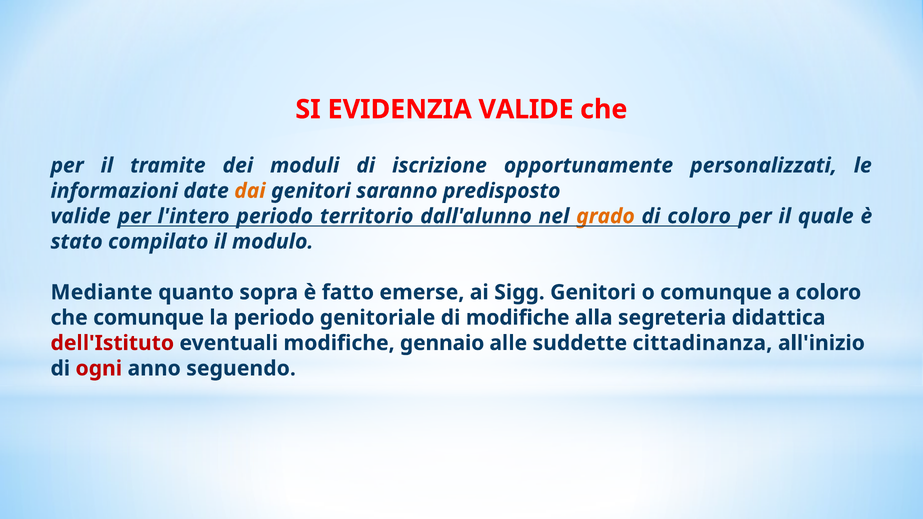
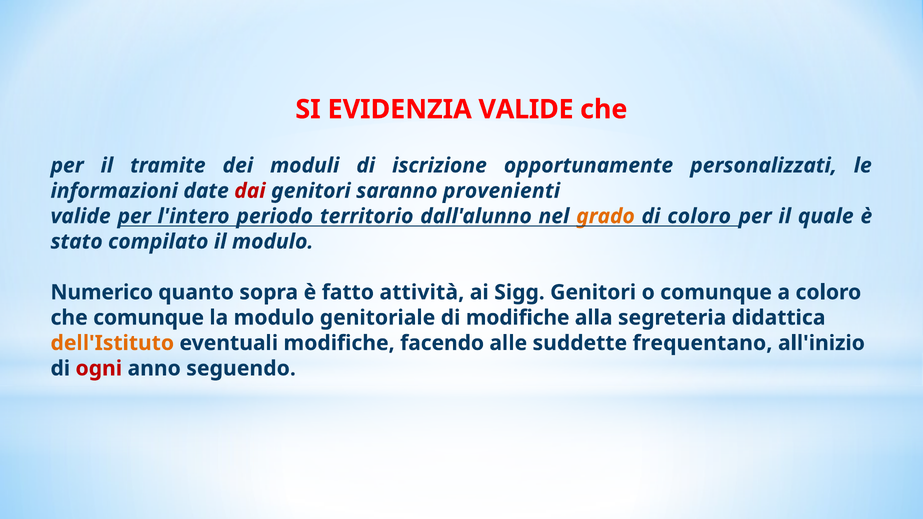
dai colour: orange -> red
predisposto: predisposto -> provenienti
Mediante: Mediante -> Numerico
emerse: emerse -> attività
la periodo: periodo -> modulo
dell'Istituto colour: red -> orange
gennaio: gennaio -> facendo
cittadinanza: cittadinanza -> frequentano
